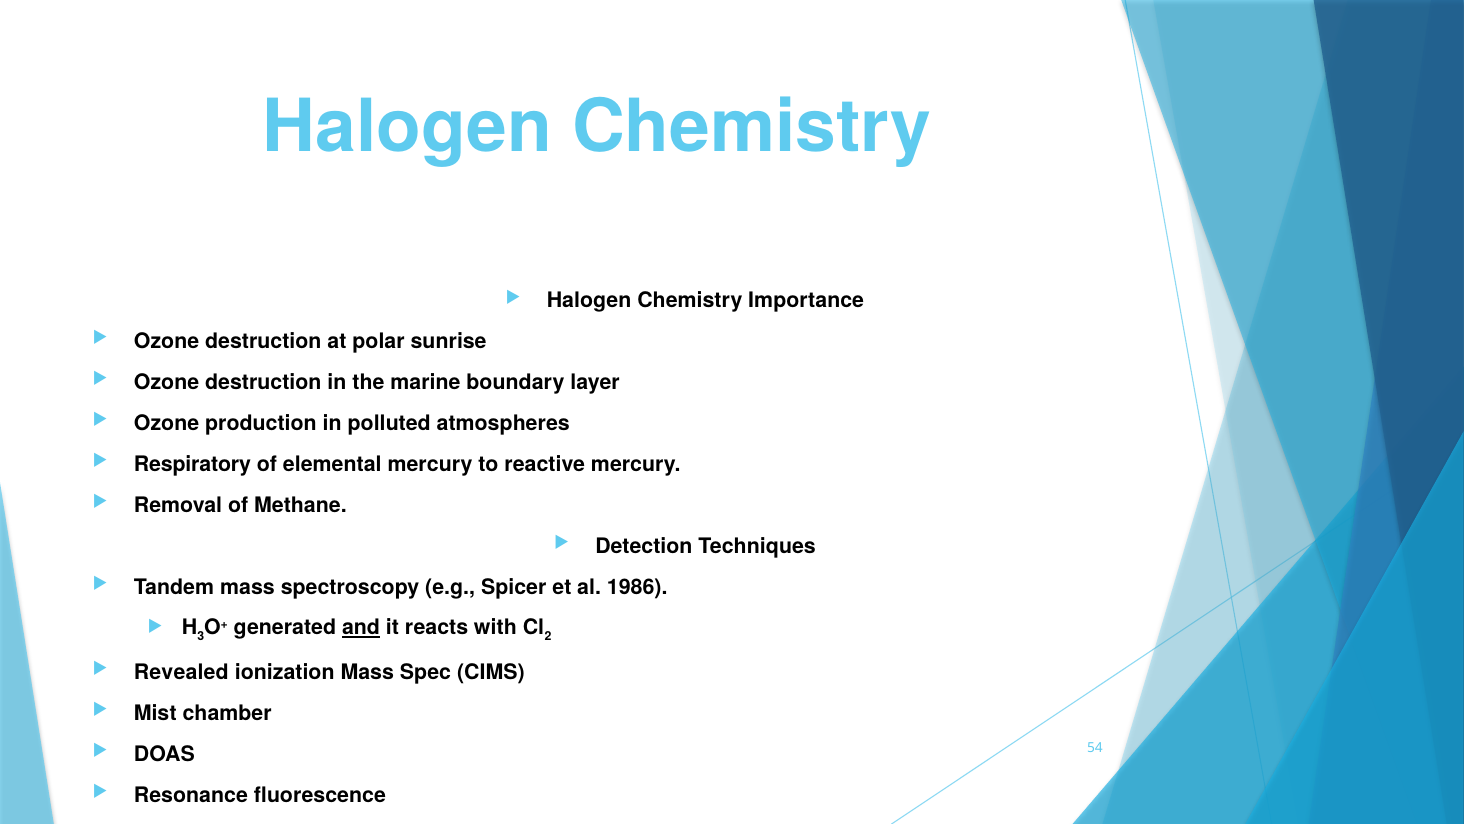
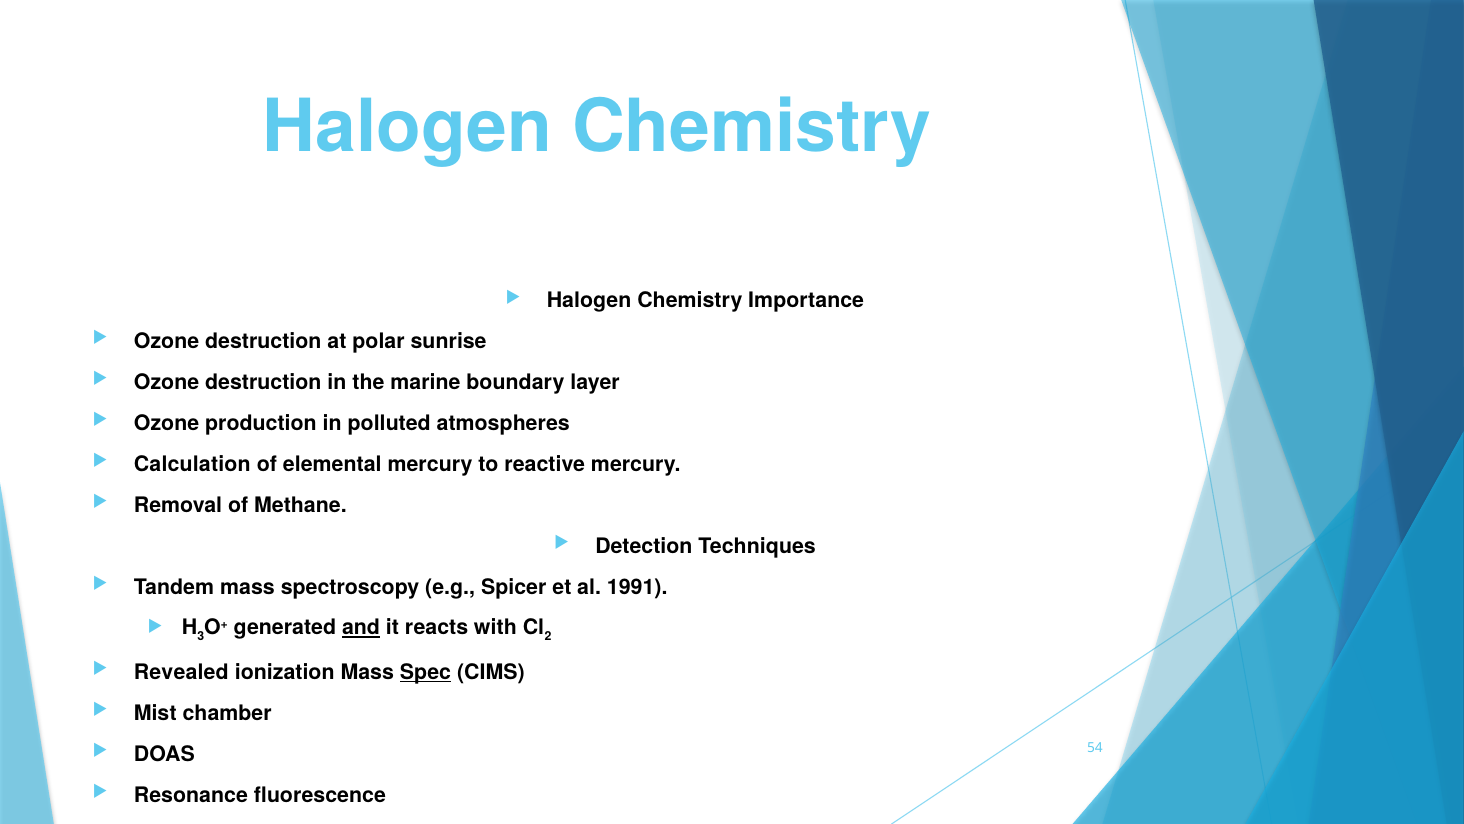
Respiratory: Respiratory -> Calculation
1986: 1986 -> 1991
Spec underline: none -> present
